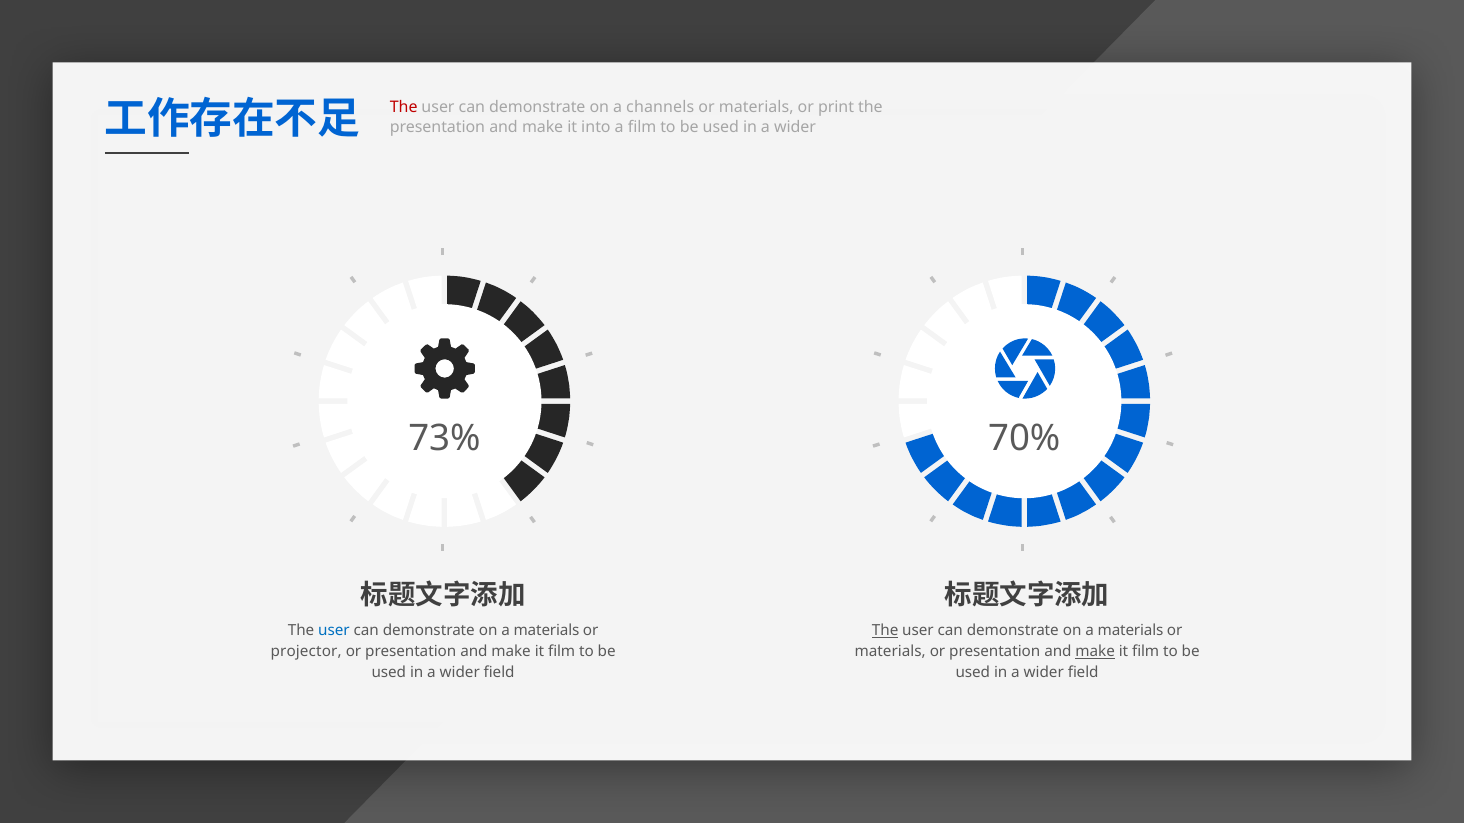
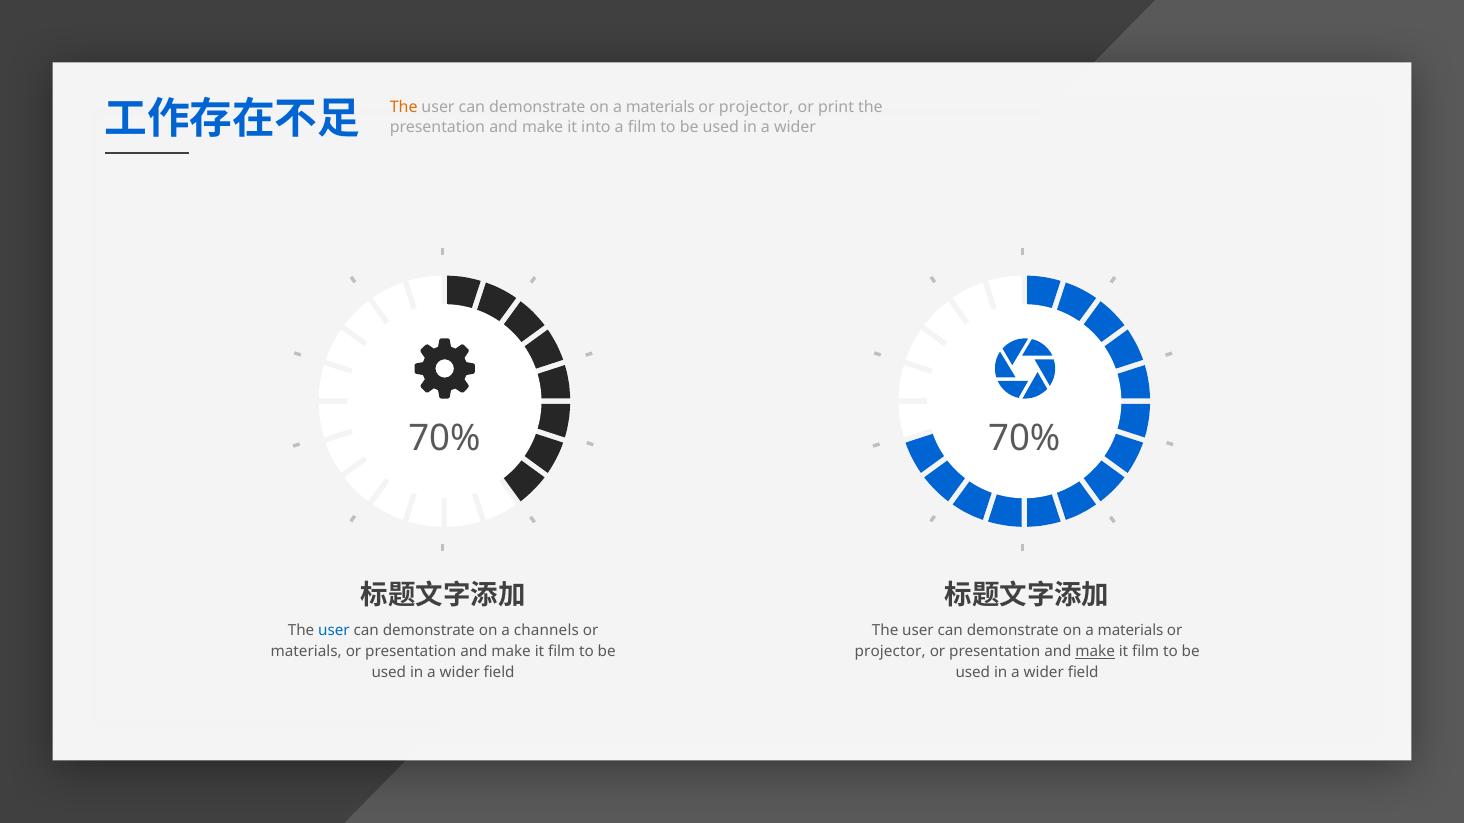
The at (404, 108) colour: red -> orange
channels at (660, 108): channels -> materials
materials at (756, 108): materials -> projector
73% at (444, 438): 73% -> 70%
materials at (547, 631): materials -> channels
The at (885, 631) underline: present -> none
projector at (306, 652): projector -> materials
materials at (890, 652): materials -> projector
